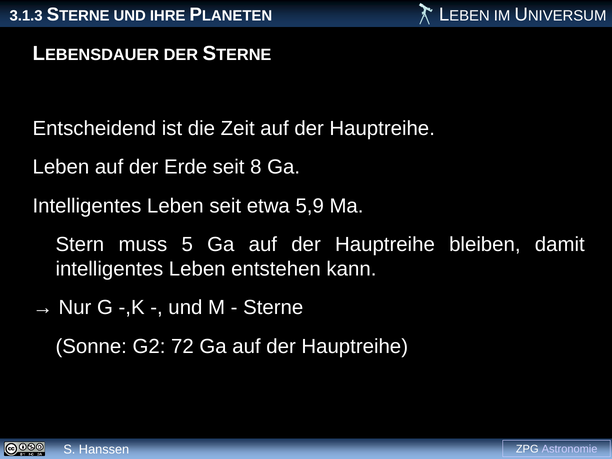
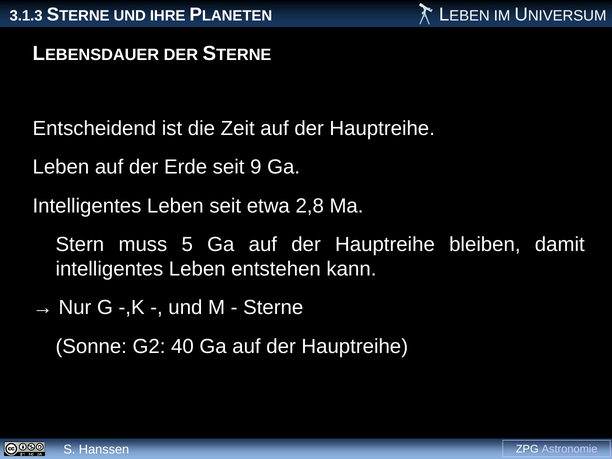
8: 8 -> 9
5,9: 5,9 -> 2,8
72: 72 -> 40
